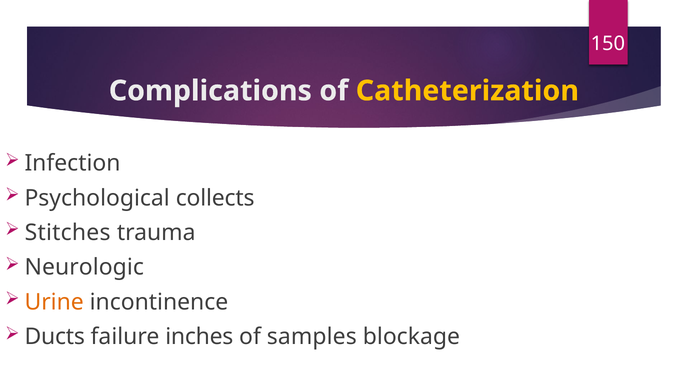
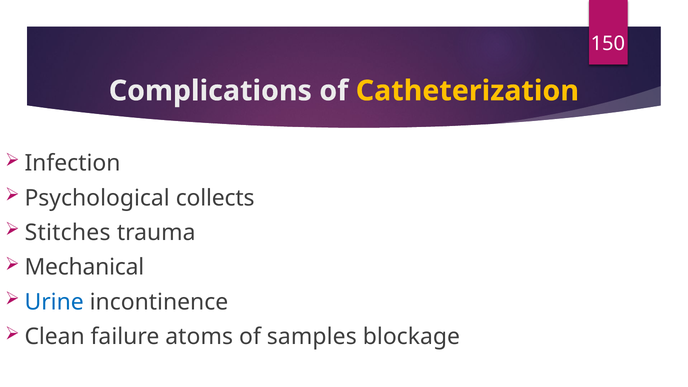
Neurologic: Neurologic -> Mechanical
Urine colour: orange -> blue
Ducts: Ducts -> Clean
inches: inches -> atoms
